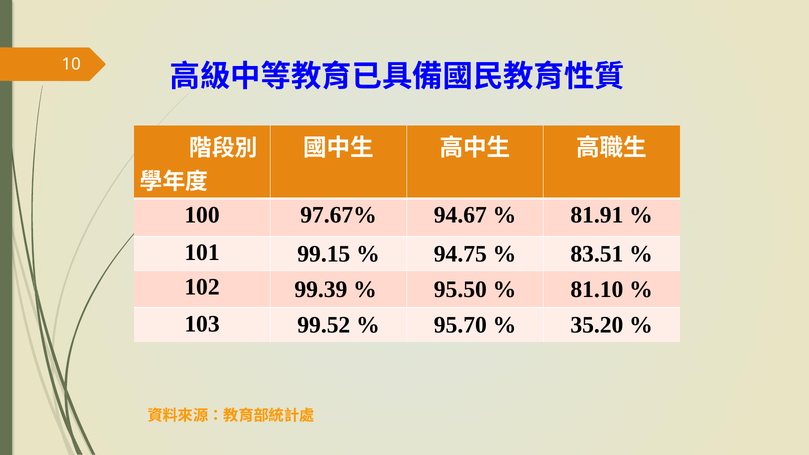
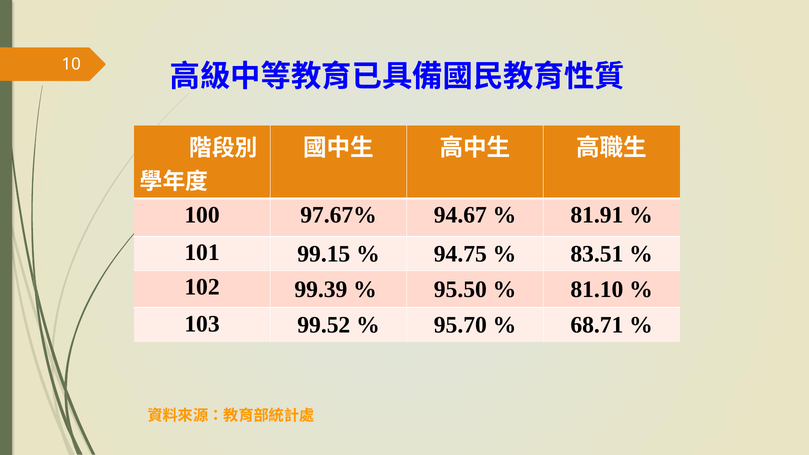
35.20: 35.20 -> 68.71
